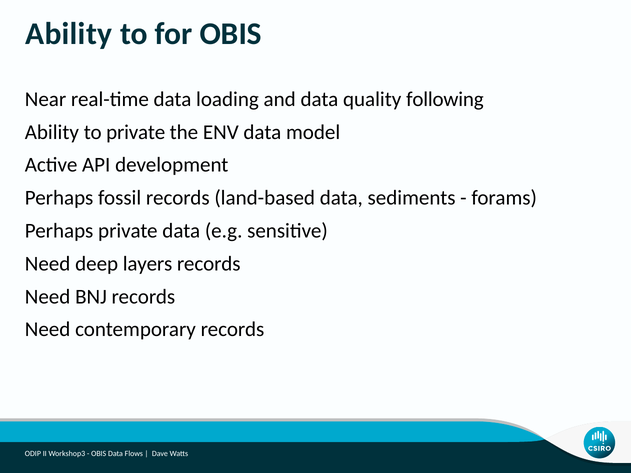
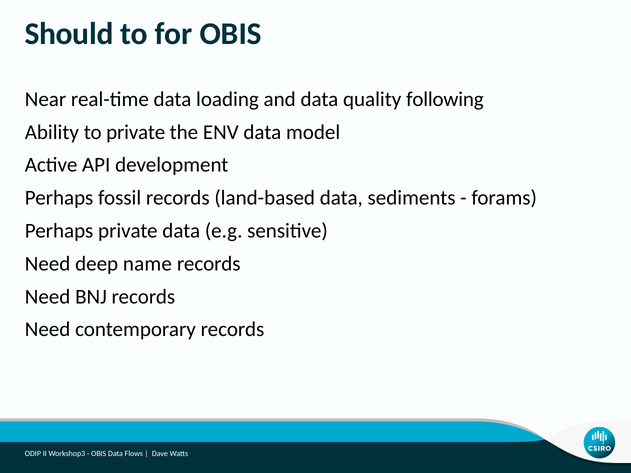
Ability at (69, 34): Ability -> Should
layers: layers -> name
